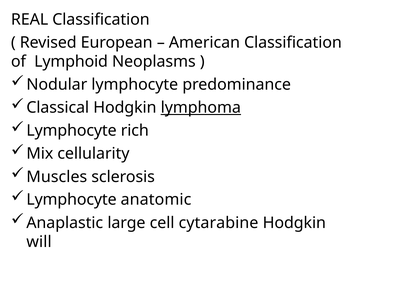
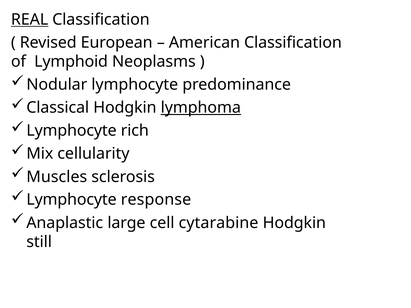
REAL underline: none -> present
anatomic: anatomic -> response
will: will -> still
